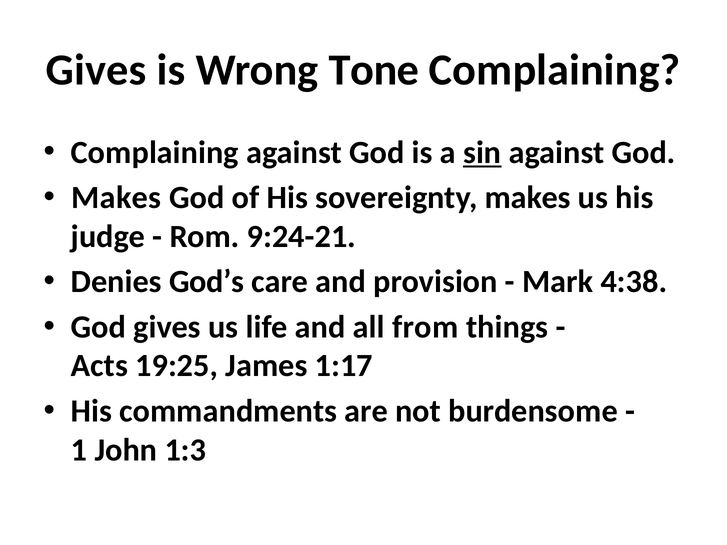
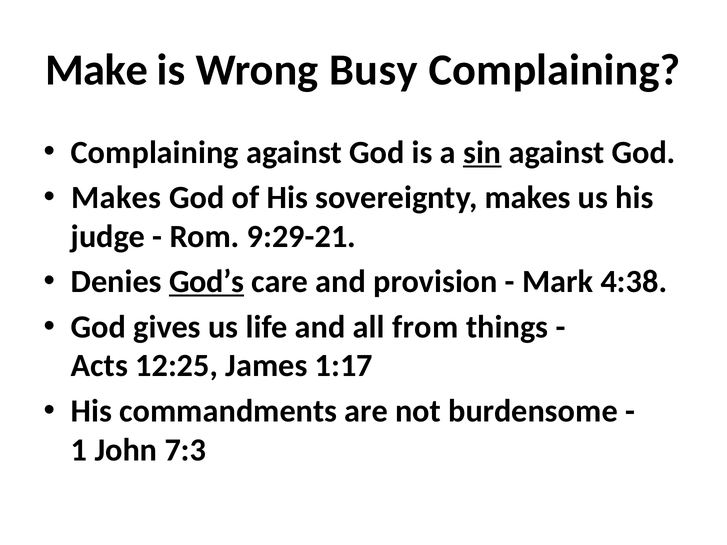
Gives at (96, 70): Gives -> Make
Tone: Tone -> Busy
9:24-21: 9:24-21 -> 9:29-21
God’s underline: none -> present
19:25: 19:25 -> 12:25
1:3: 1:3 -> 7:3
